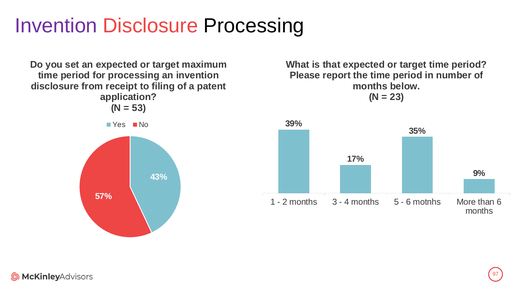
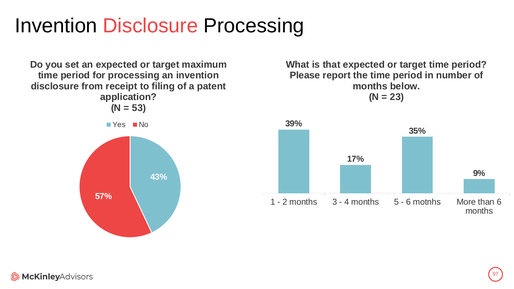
Invention at (56, 26) colour: purple -> black
